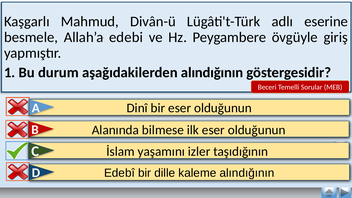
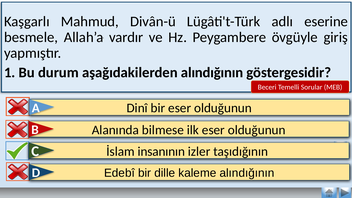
edebi: edebi -> vardır
yaşamını: yaşamını -> insanının
